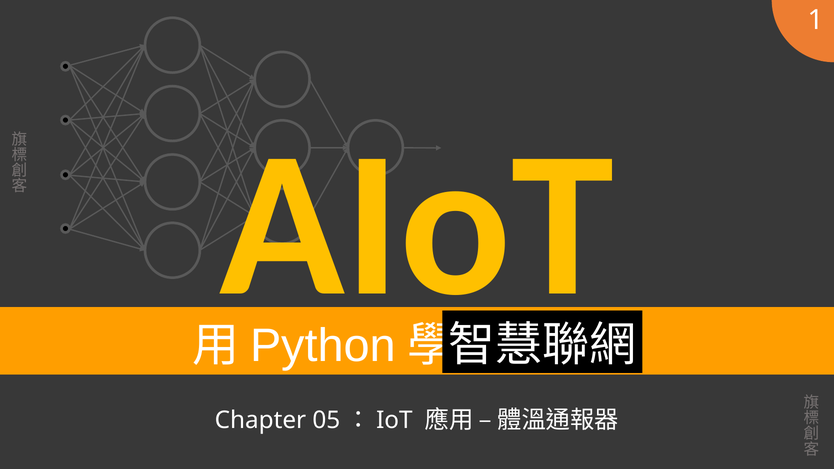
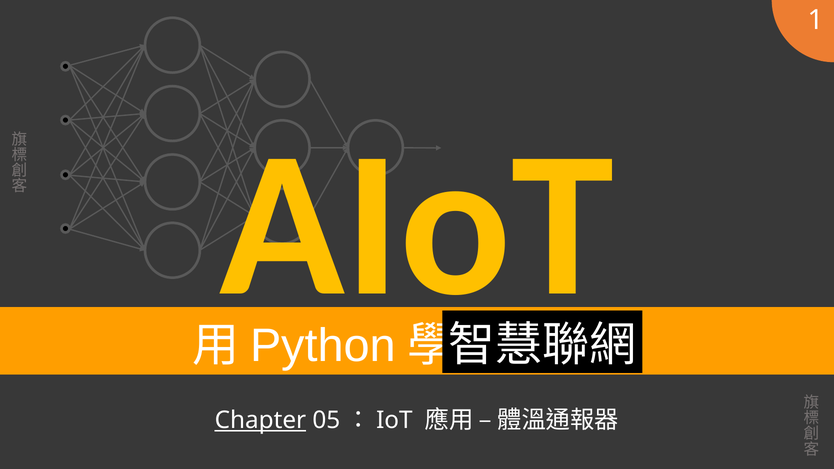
Chapter underline: none -> present
